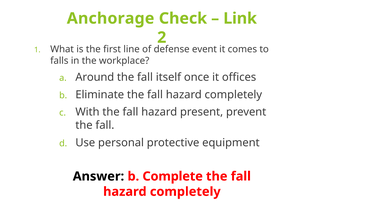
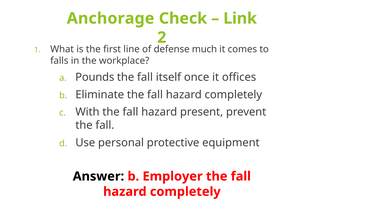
event: event -> much
Around: Around -> Pounds
Complete: Complete -> Employer
